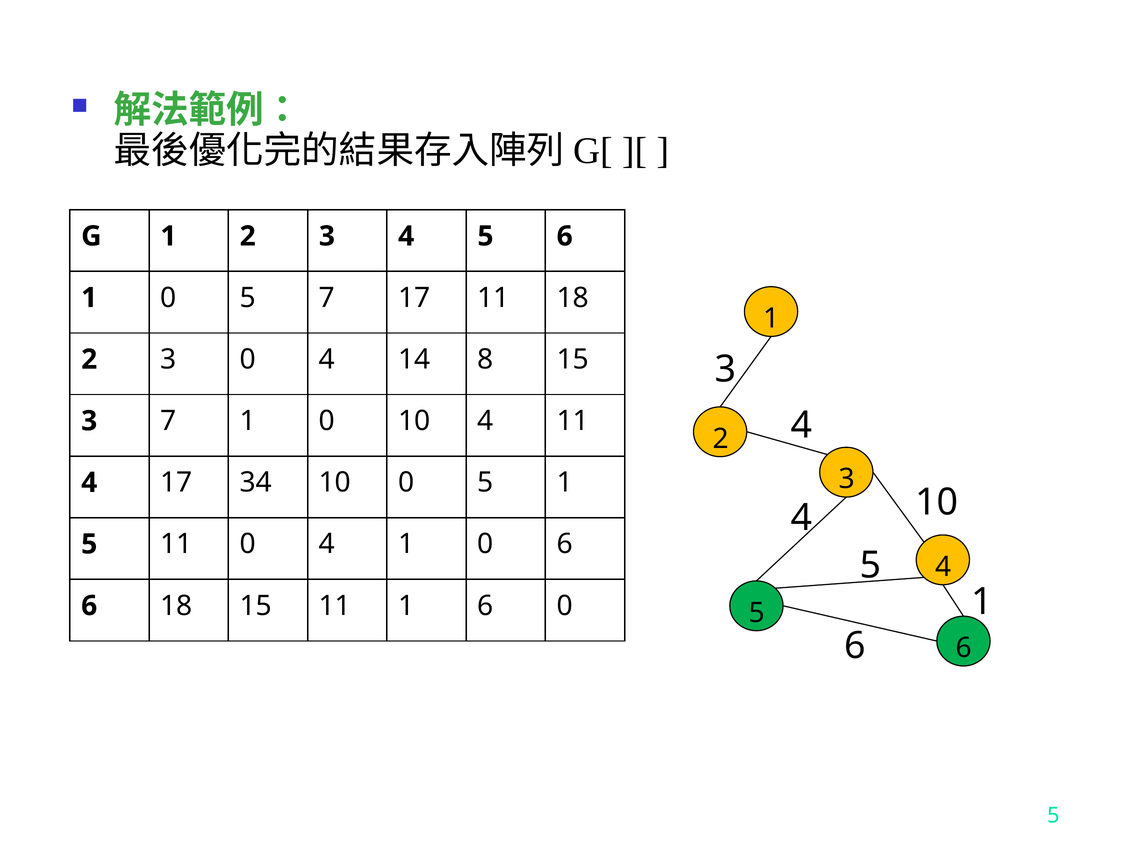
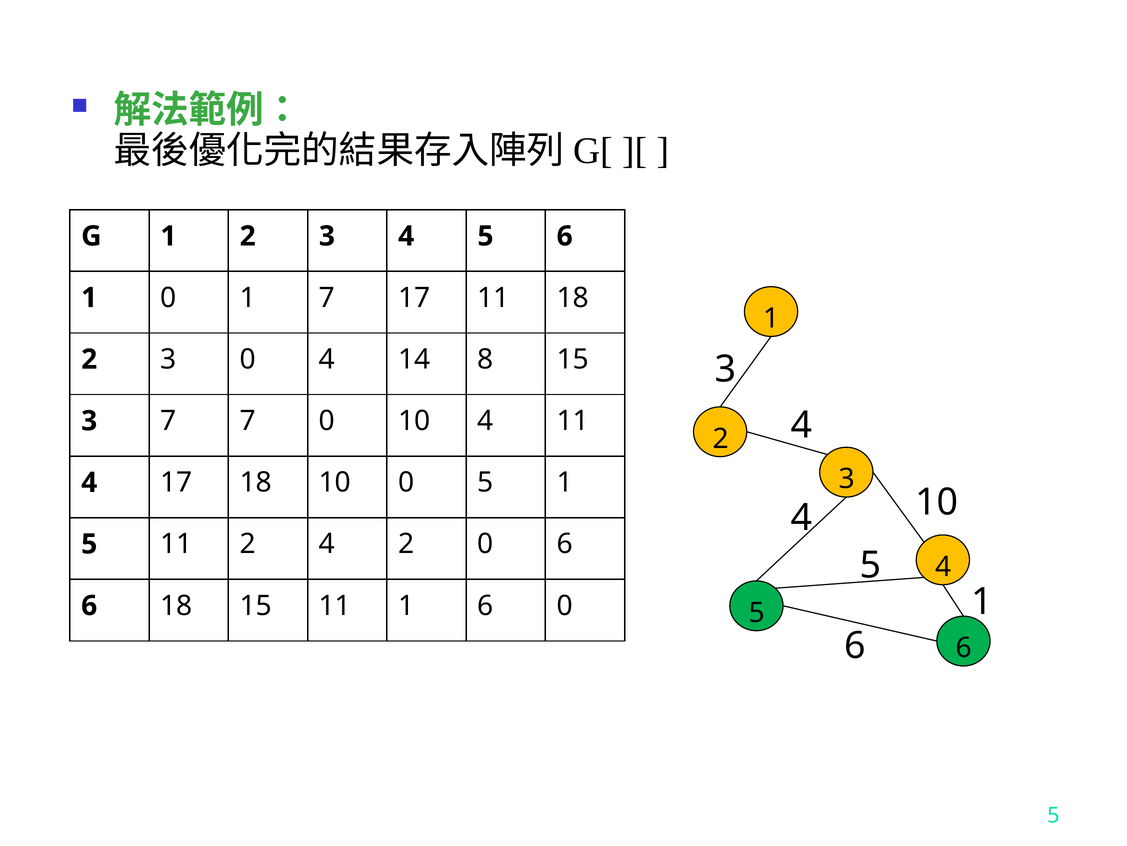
1 0 5: 5 -> 1
7 1: 1 -> 7
17 34: 34 -> 18
11 0: 0 -> 2
4 1: 1 -> 2
